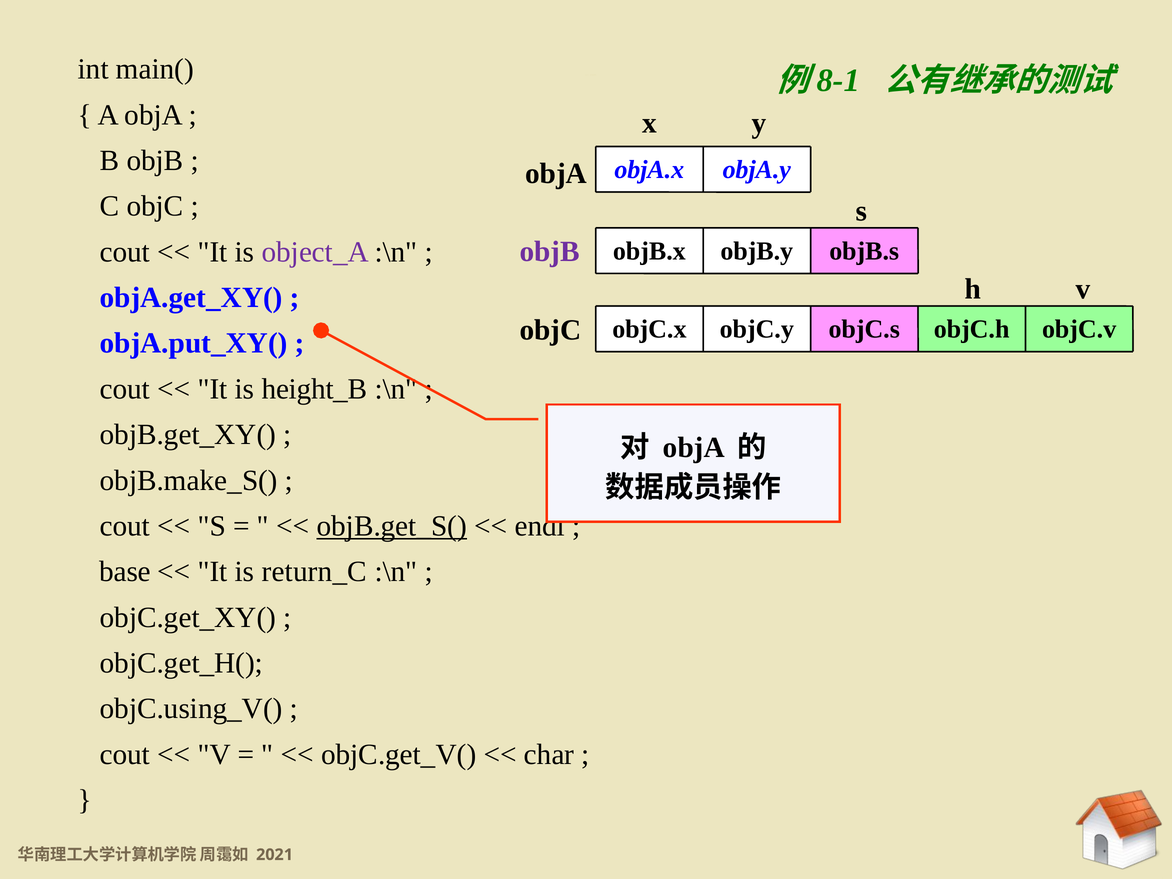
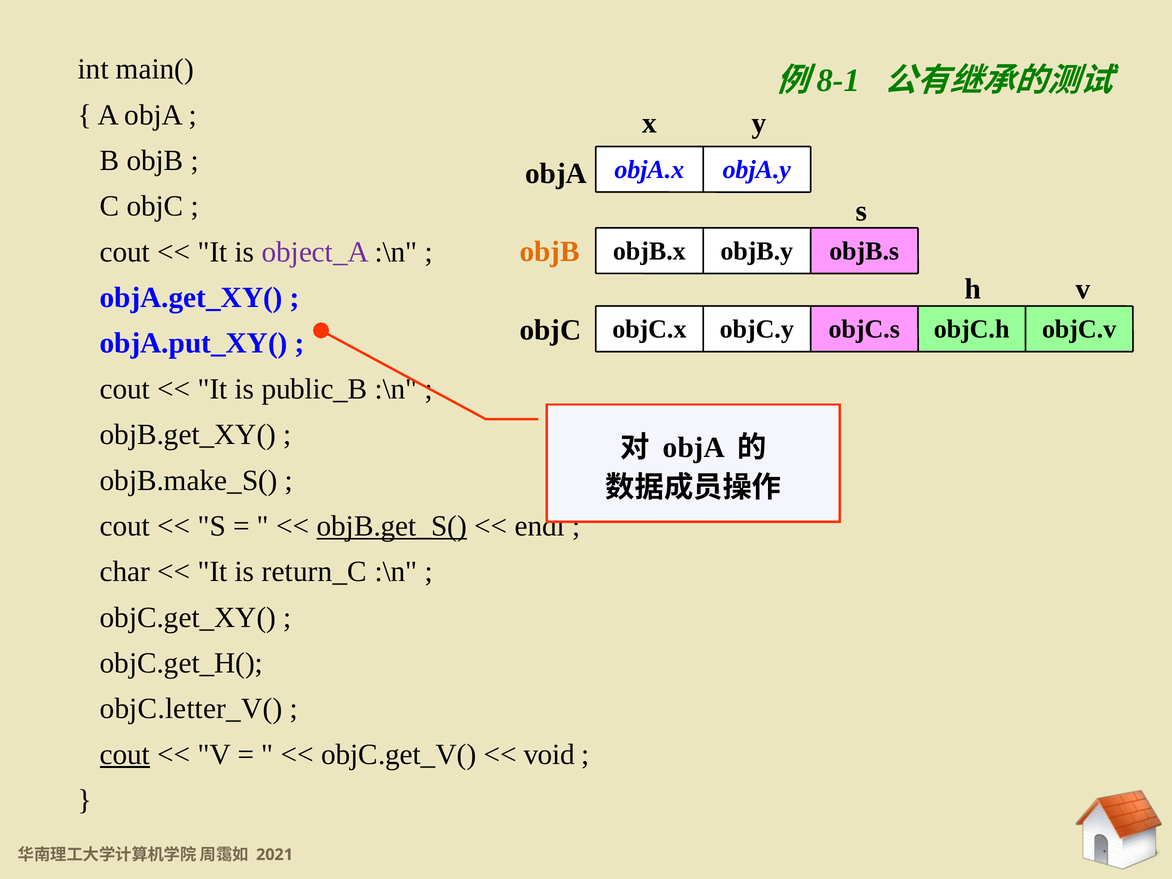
objB at (550, 252) colour: purple -> orange
height_B: height_B -> public_B
base: base -> char
objC.using_V(: objC.using_V( -> objC.letter_V(
cout at (125, 754) underline: none -> present
char: char -> void
